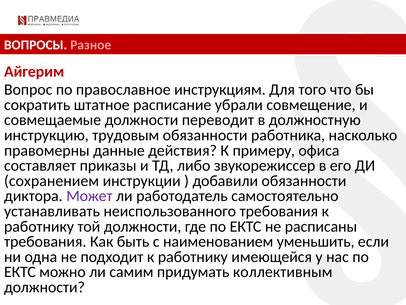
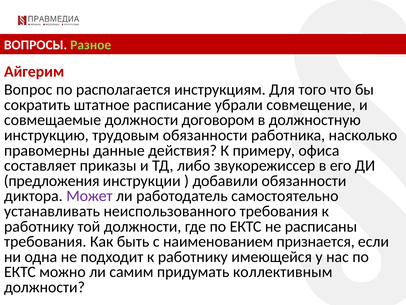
Разное colour: pink -> light green
православное: православное -> располагается
переводит: переводит -> договором
сохранением: сохранением -> предложения
уменьшить: уменьшить -> признается
